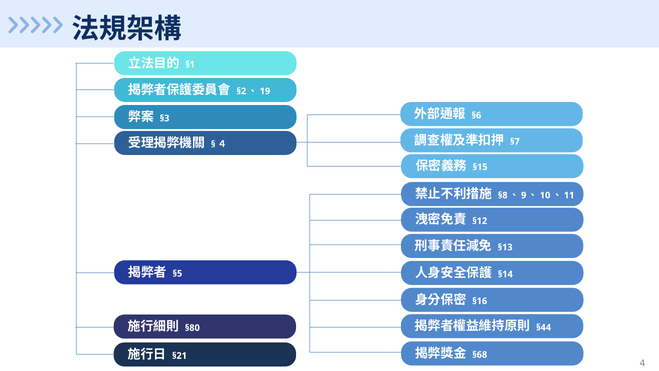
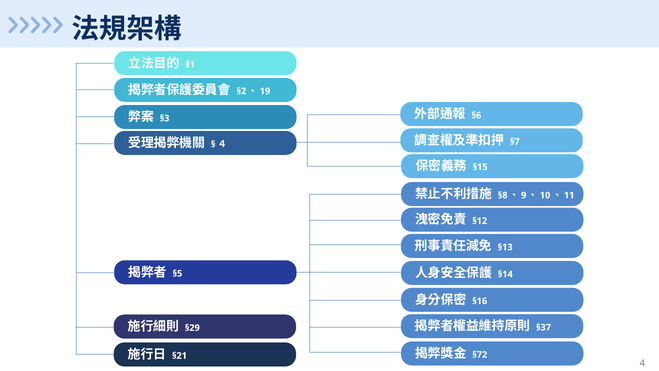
§44: §44 -> §37
§80: §80 -> §29
§68: §68 -> §72
